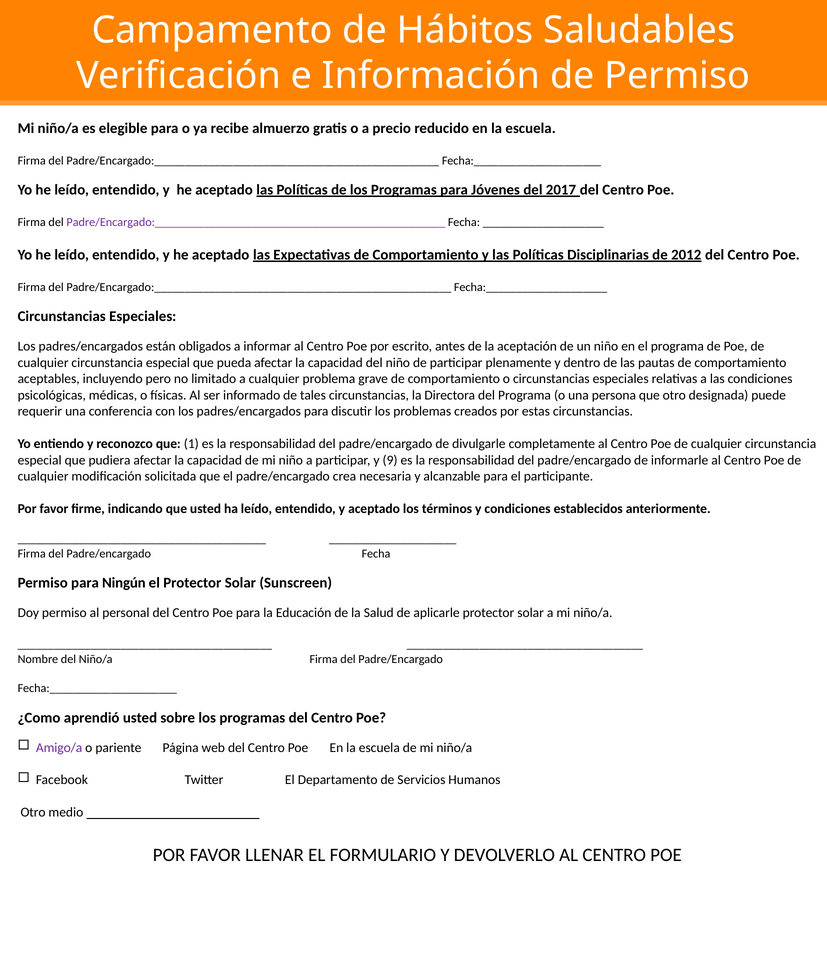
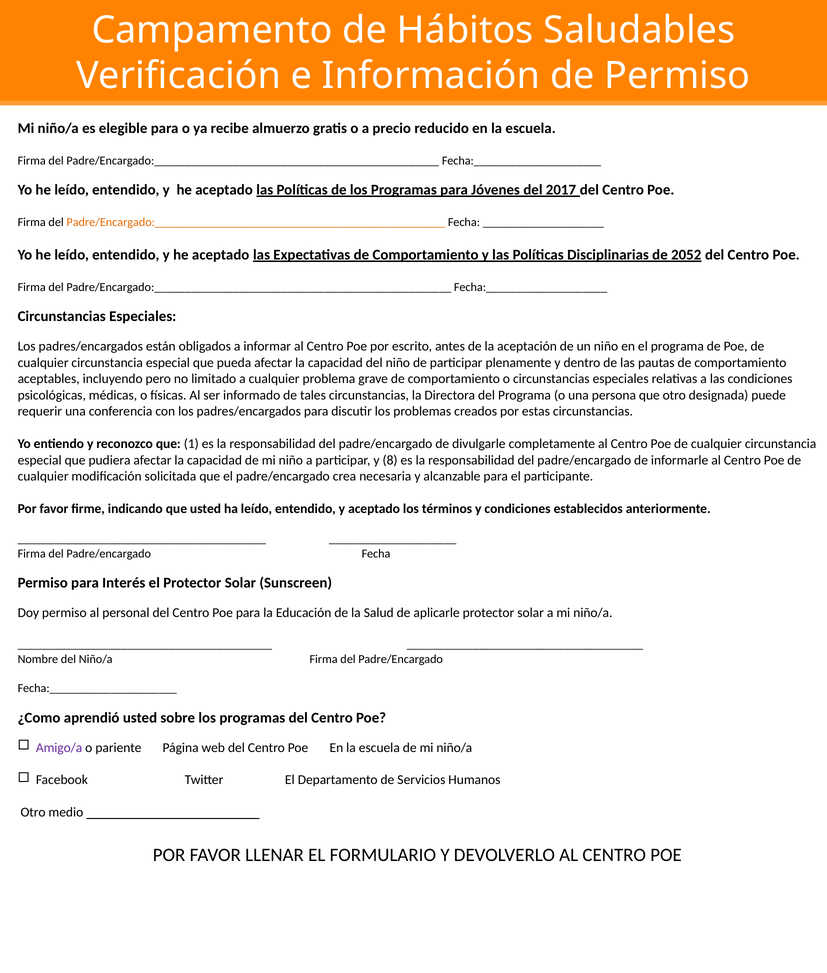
Padre/Encargado:________________________________________________ colour: purple -> orange
2012: 2012 -> 2052
9: 9 -> 8
Ningún: Ningún -> Interés
